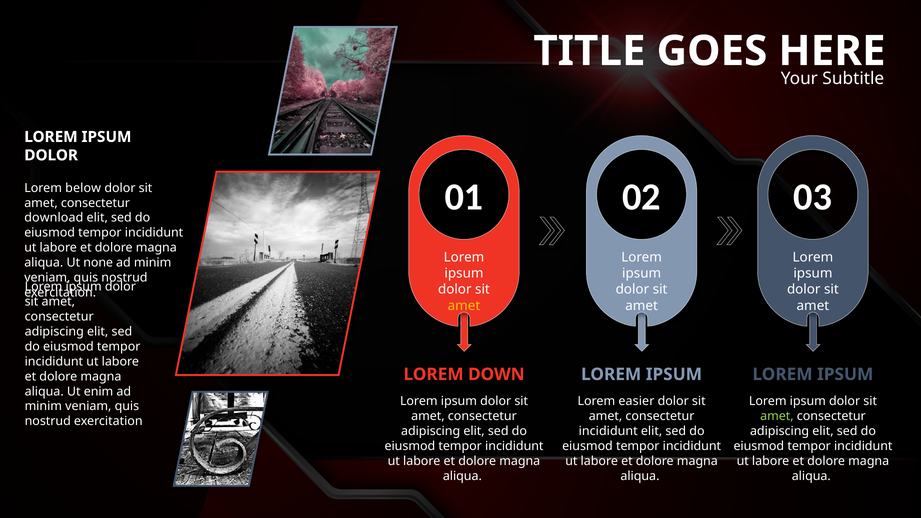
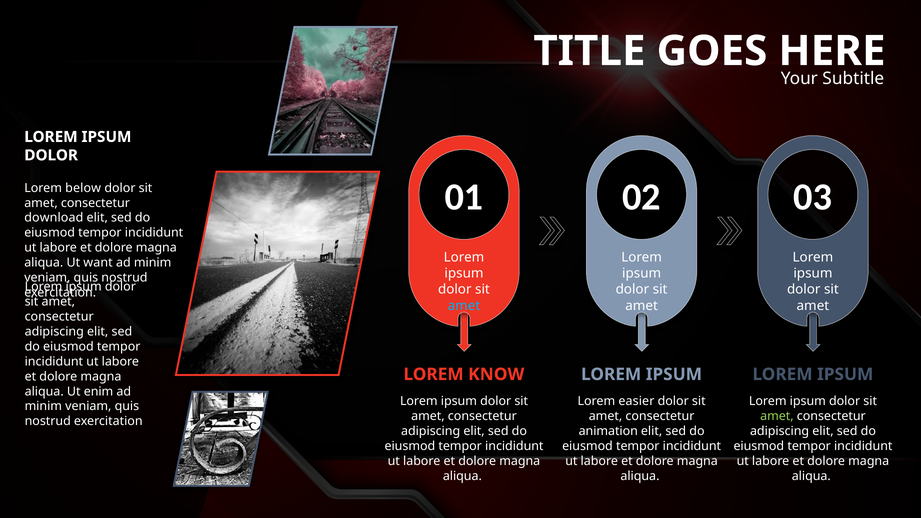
none: none -> want
amet at (464, 306) colour: yellow -> light blue
DOWN: DOWN -> KNOW
incididunt at (608, 431): incididunt -> animation
